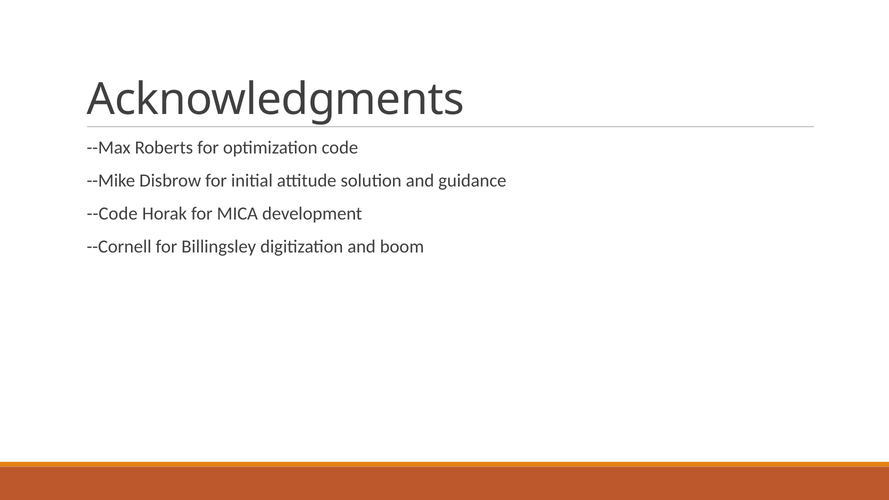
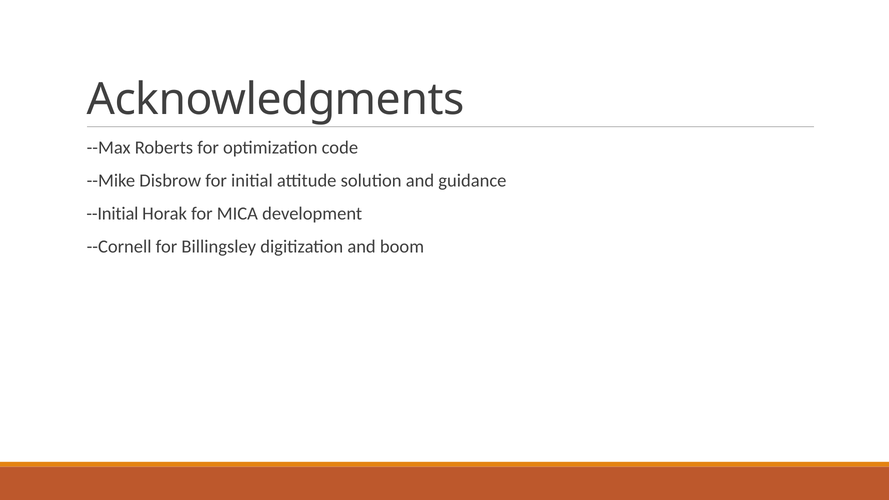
--Code: --Code -> --Initial
